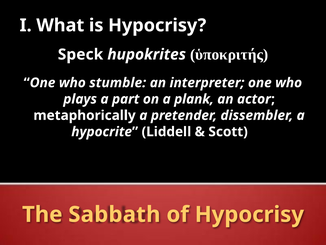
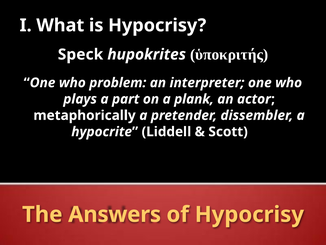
stumble: stumble -> problem
Sabbath: Sabbath -> Answers
